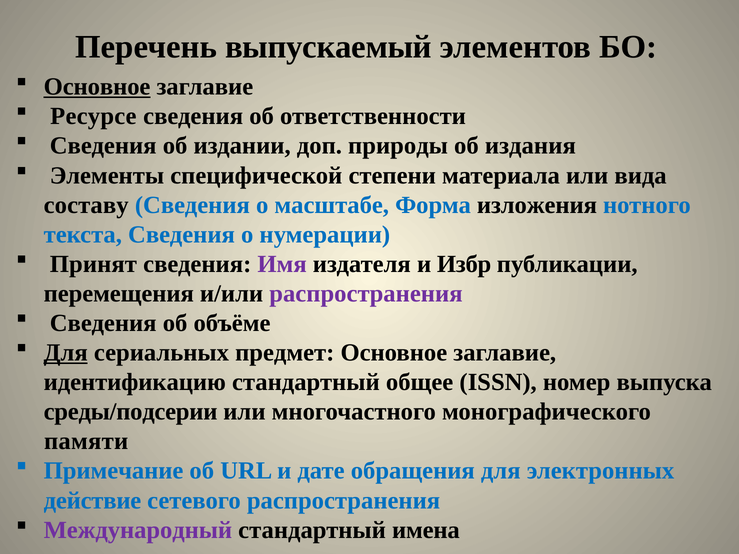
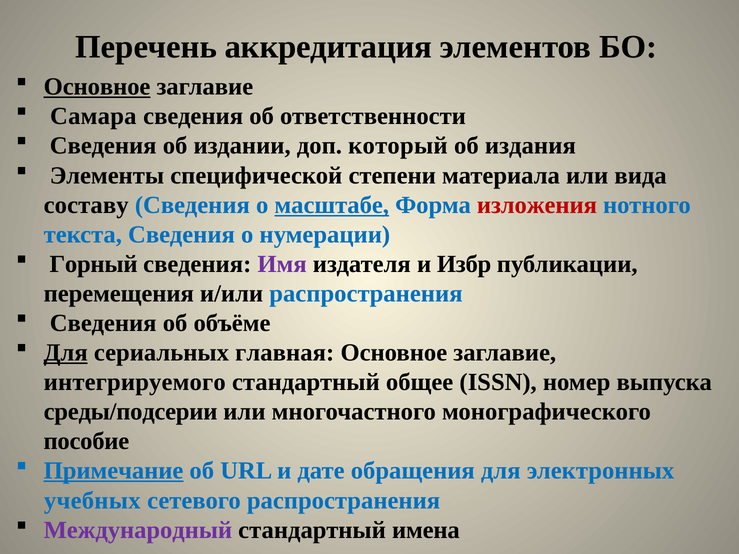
выпускаемый: выпускаемый -> аккредитация
Ресурсе: Ресурсе -> Самара
природы: природы -> который
масштабе underline: none -> present
изложения colour: black -> red
Принят: Принят -> Горный
распространения at (366, 294) colour: purple -> blue
предмет: предмет -> главная
идентификацию: идентификацию -> интегрируемого
памяти: памяти -> пособие
Примечание underline: none -> present
действие: действие -> учебных
